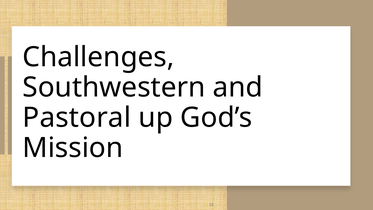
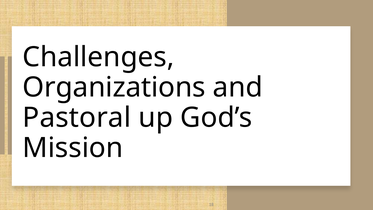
Southwestern: Southwestern -> Organizations
